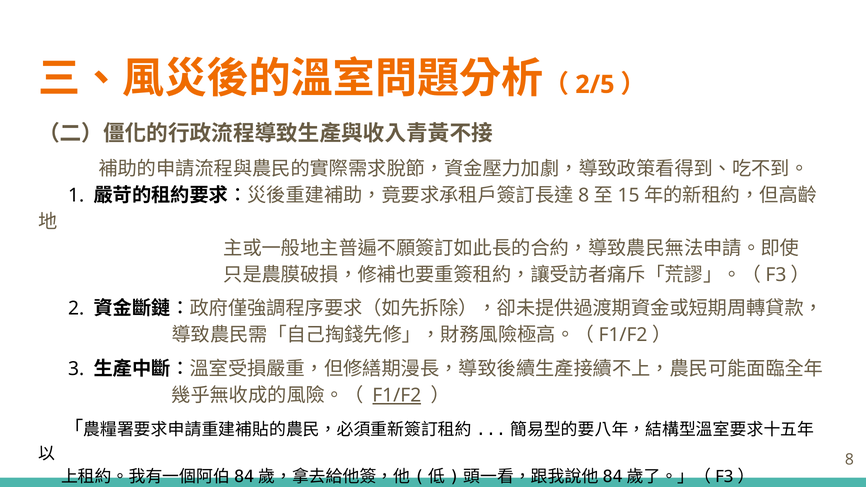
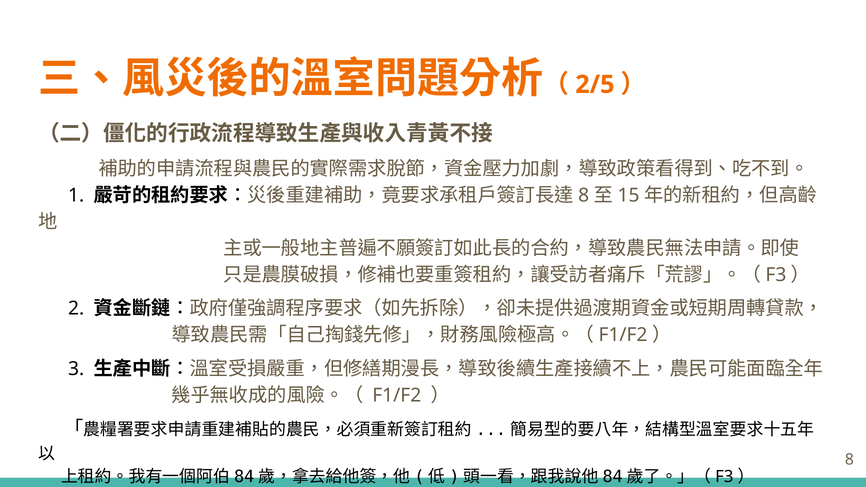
F1/F2 underline: present -> none
